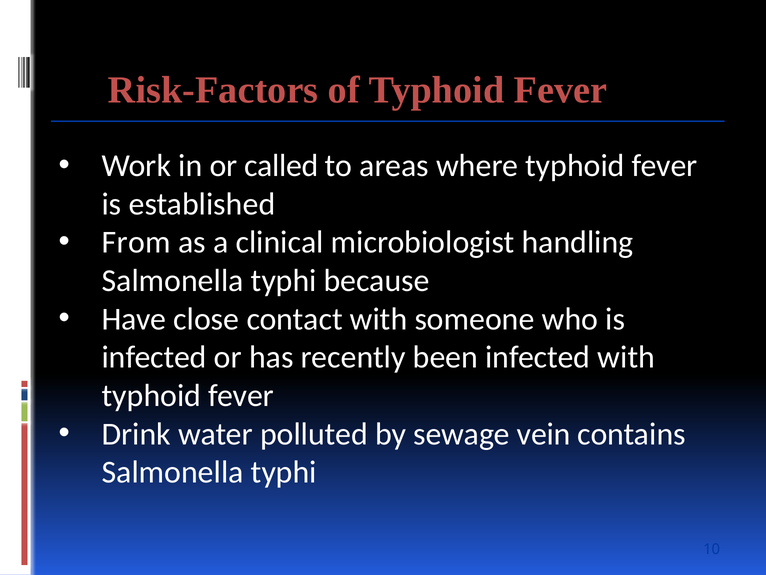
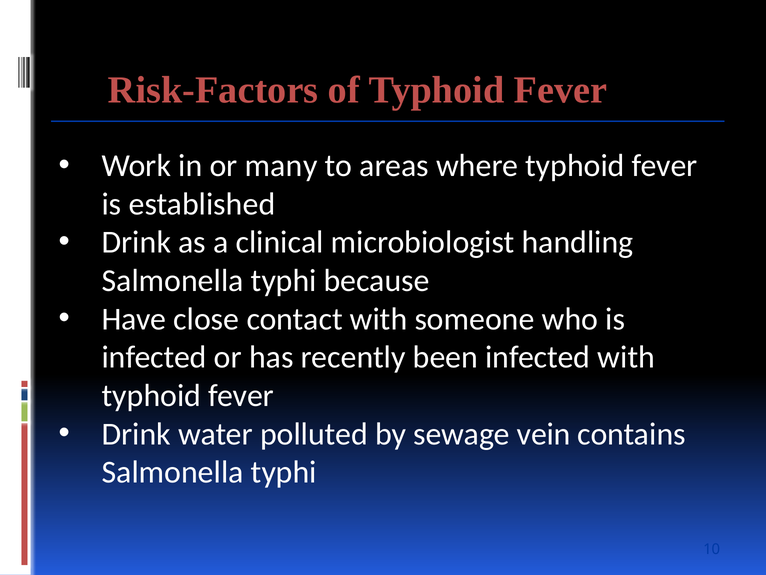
called: called -> many
From at (136, 242): From -> Drink
